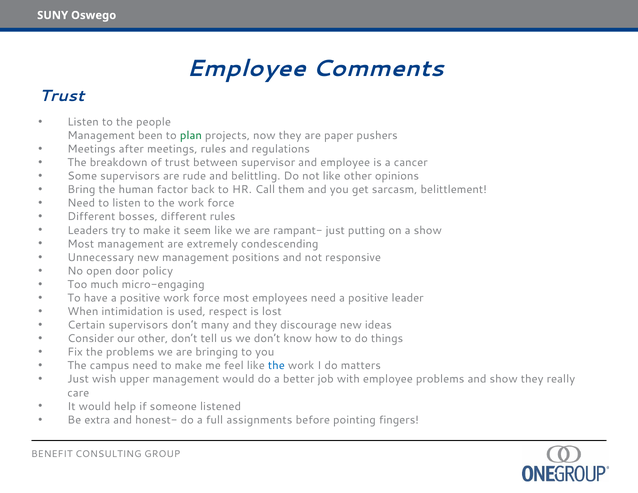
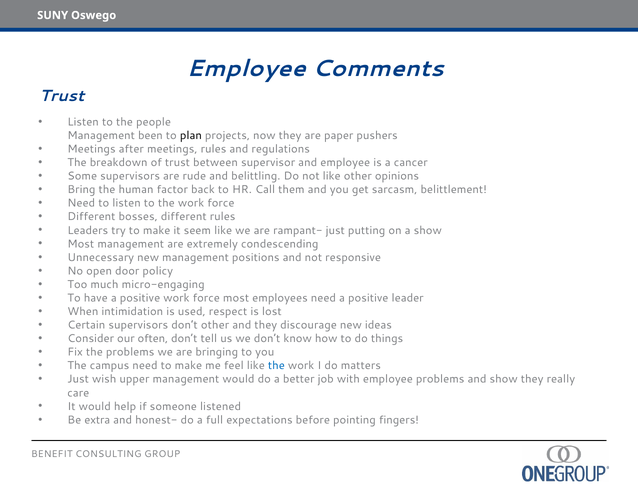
plan colour: green -> black
don’t many: many -> other
our other: other -> often
assignments: assignments -> expectations
